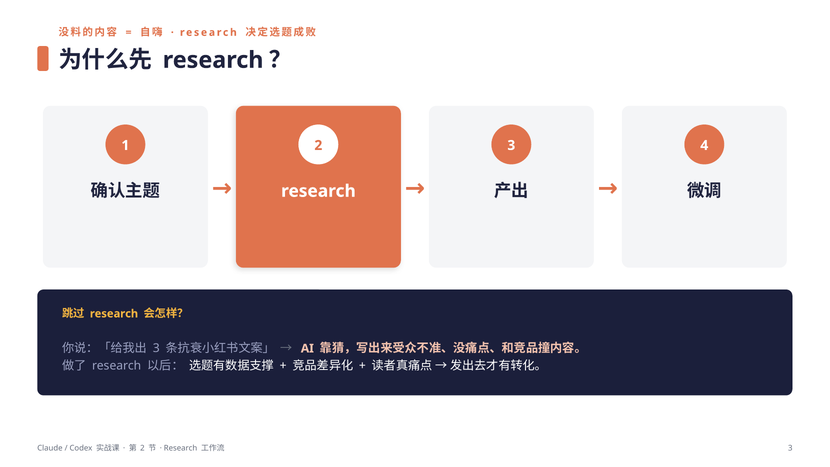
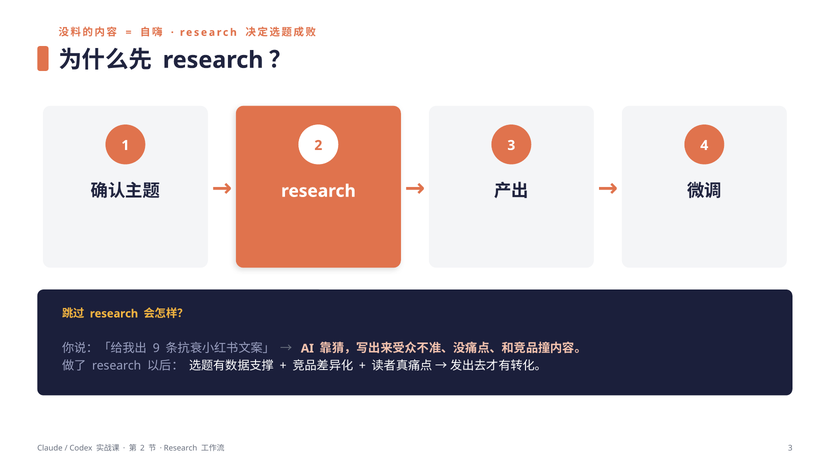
3 at (156, 348): 3 -> 9
